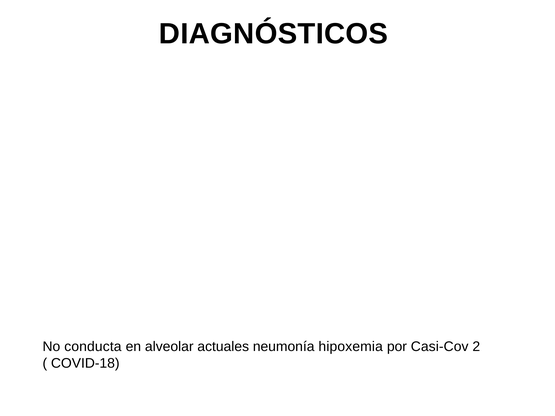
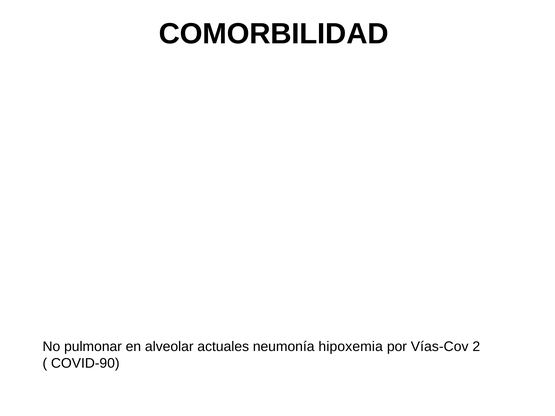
DIAGNÓSTICOS: DIAGNÓSTICOS -> COMORBILIDAD
conducta: conducta -> pulmonar
Casi-Cov: Casi-Cov -> Vías-Cov
COVID-18: COVID-18 -> COVID-90
